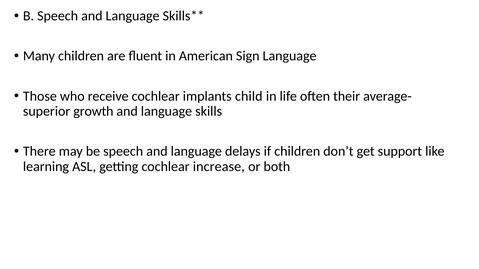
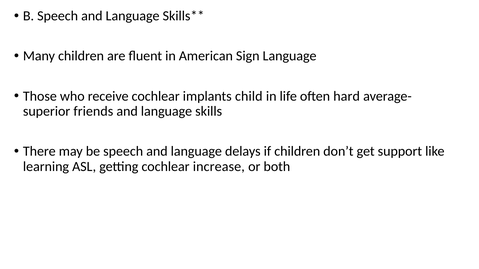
their: their -> hard
growth: growth -> friends
